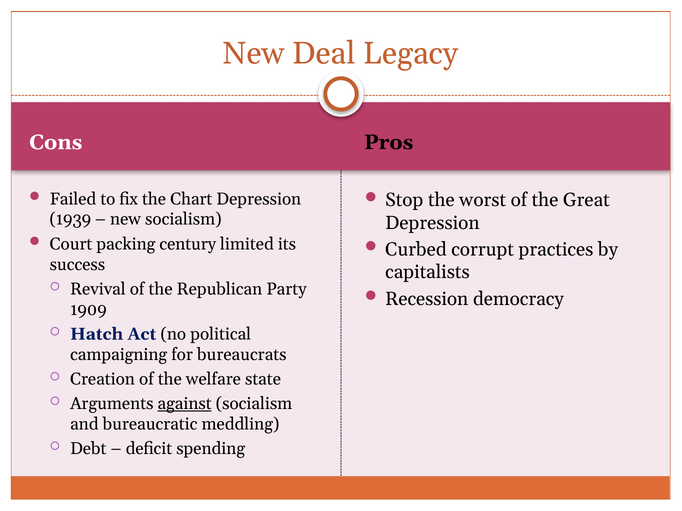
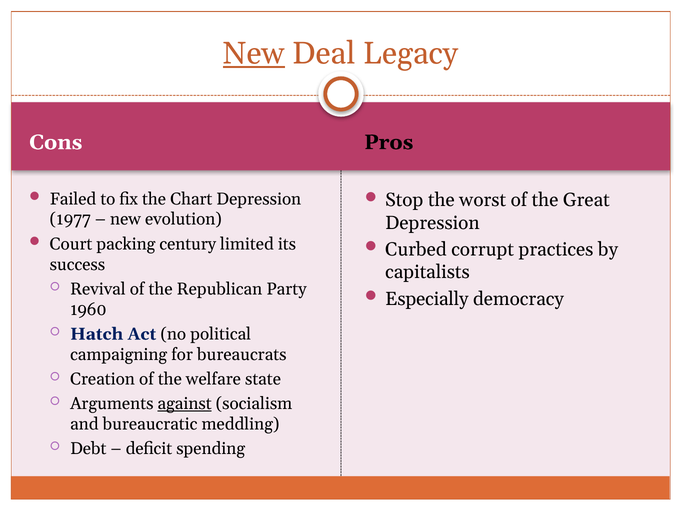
New at (254, 54) underline: none -> present
1939: 1939 -> 1977
new socialism: socialism -> evolution
Recession: Recession -> Especially
1909: 1909 -> 1960
